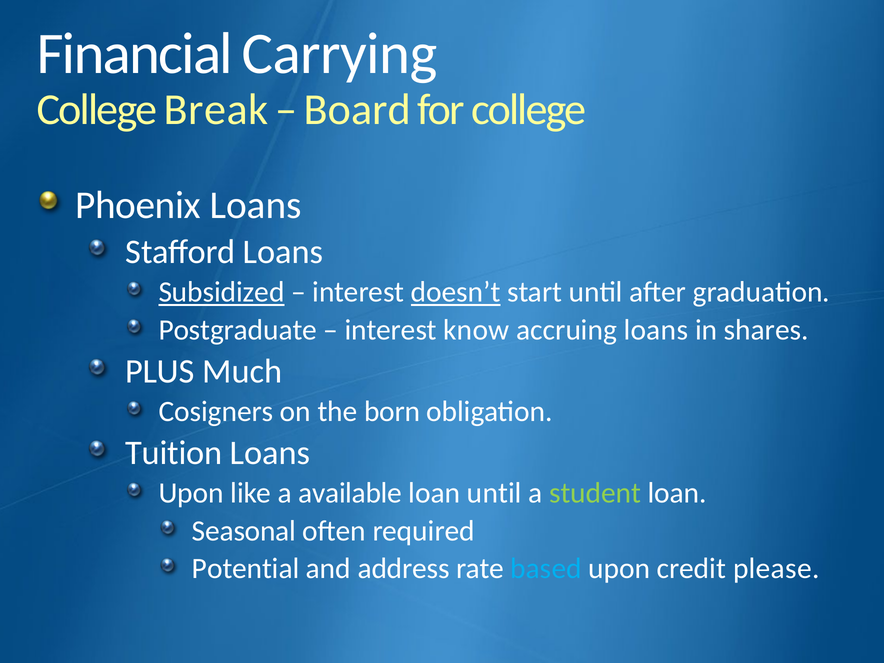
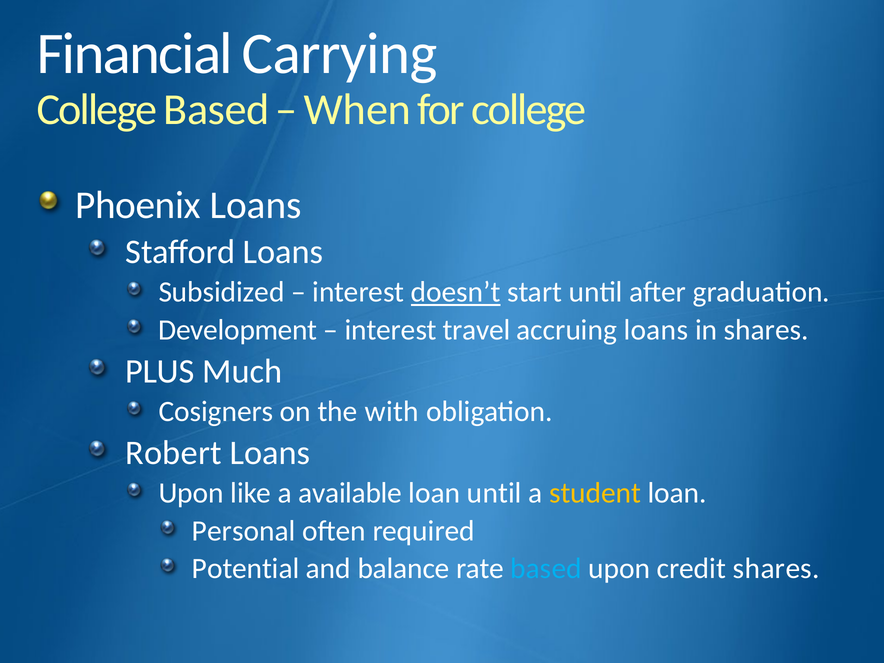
College Break: Break -> Based
Board: Board -> When
Subsidized underline: present -> none
Postgraduate: Postgraduate -> Development
know: know -> travel
born: born -> with
Tuition: Tuition -> Robert
student colour: light green -> yellow
Seasonal: Seasonal -> Personal
address: address -> balance
credit please: please -> shares
